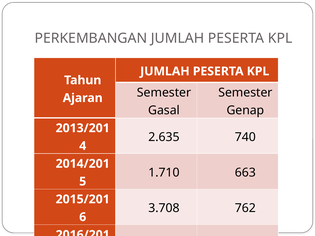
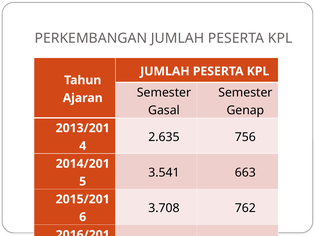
740: 740 -> 756
1.710: 1.710 -> 3.541
